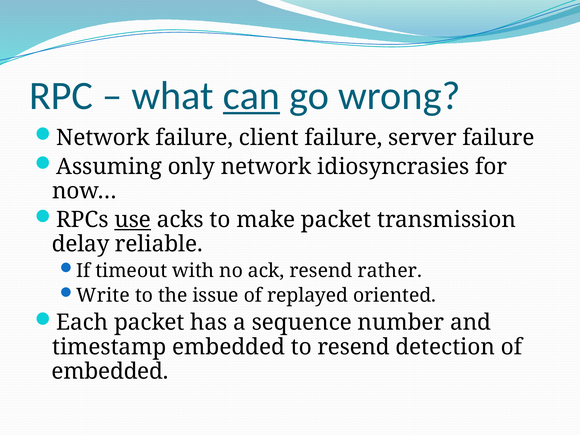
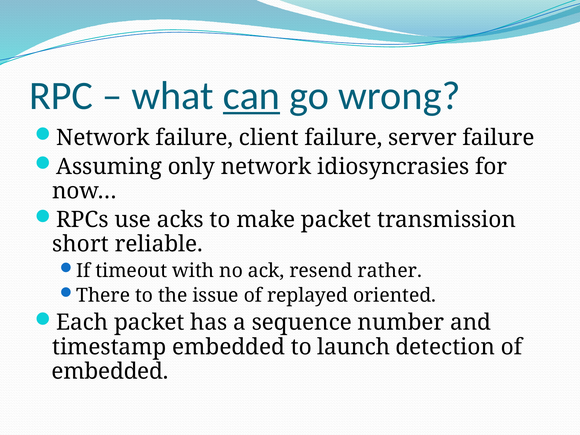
use underline: present -> none
delay: delay -> short
Write: Write -> There
to resend: resend -> launch
